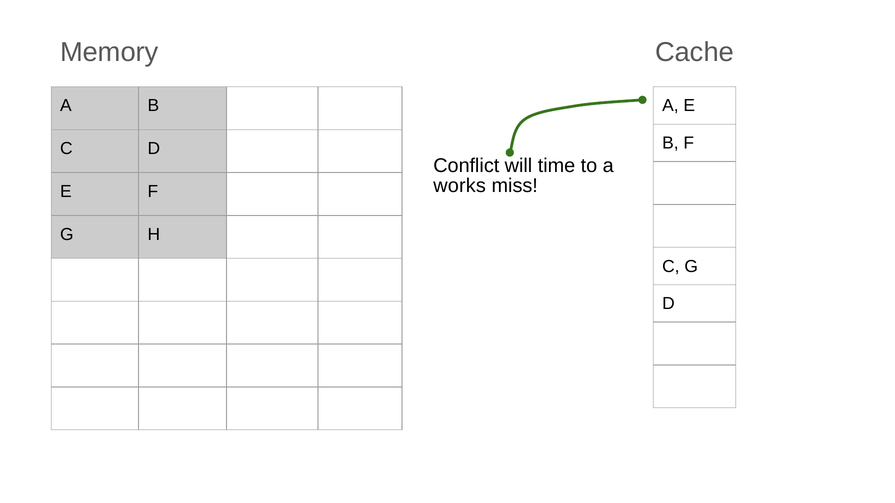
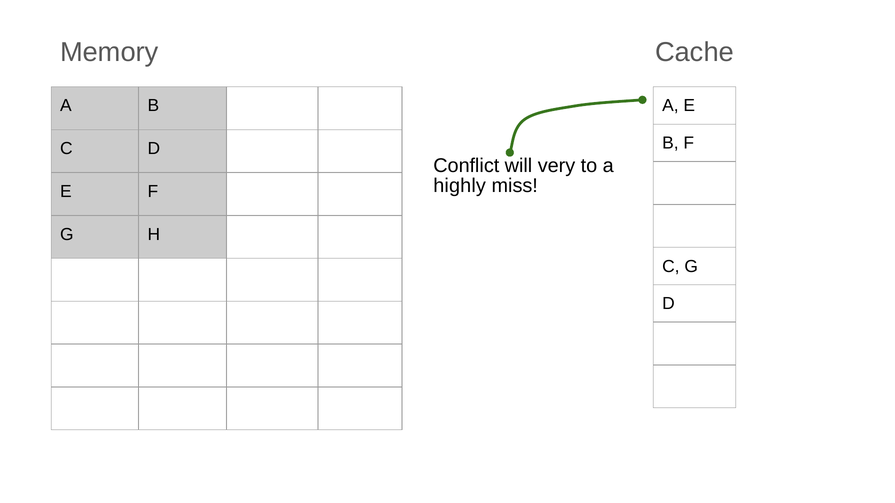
time: time -> very
works: works -> highly
